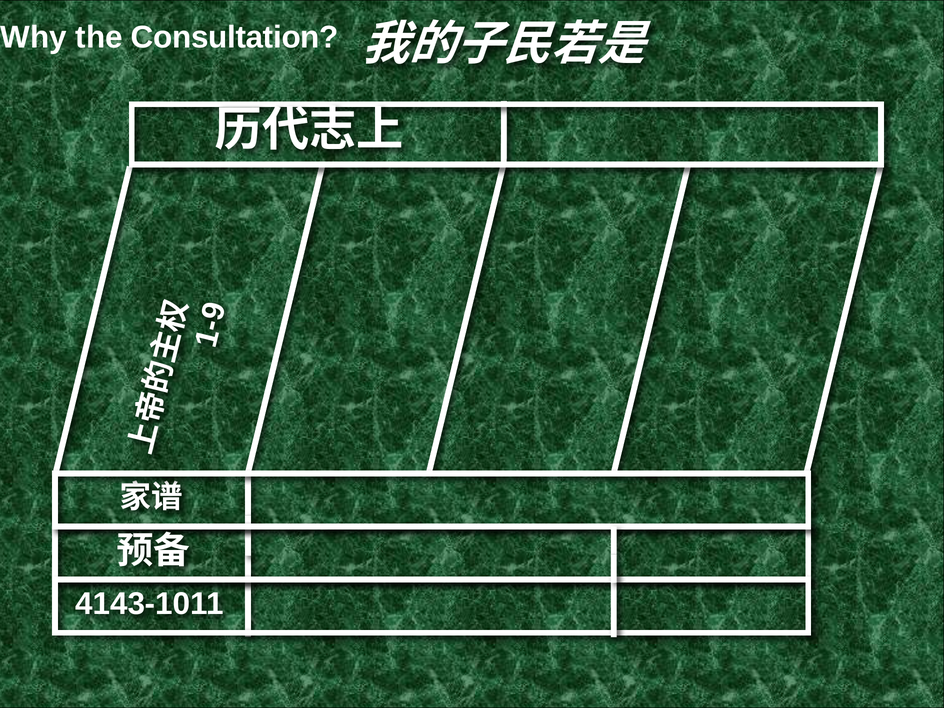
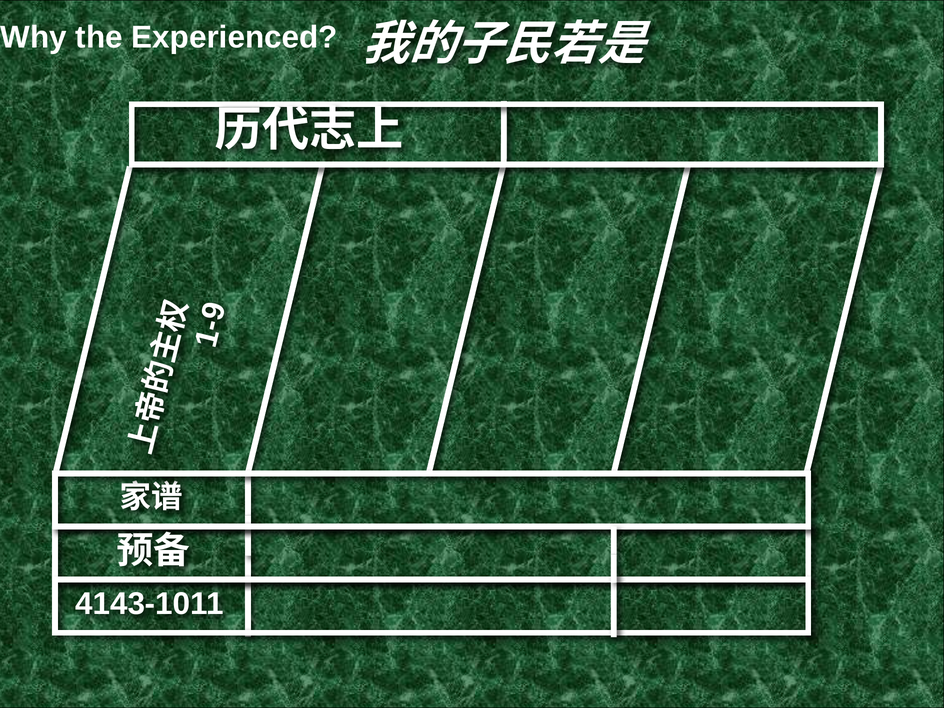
Consultation: Consultation -> Experienced
